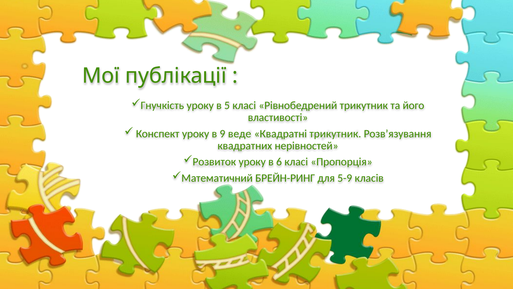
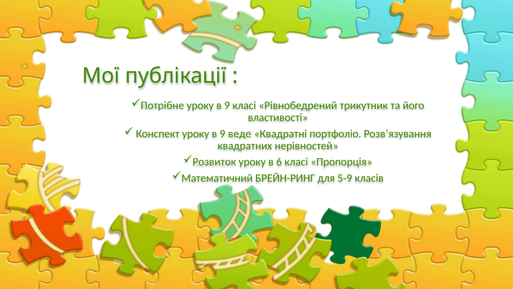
Гнучкість: Гнучкість -> Потрібне
5 at (227, 105): 5 -> 9
Квадратні трикутник: трикутник -> портфоліо
